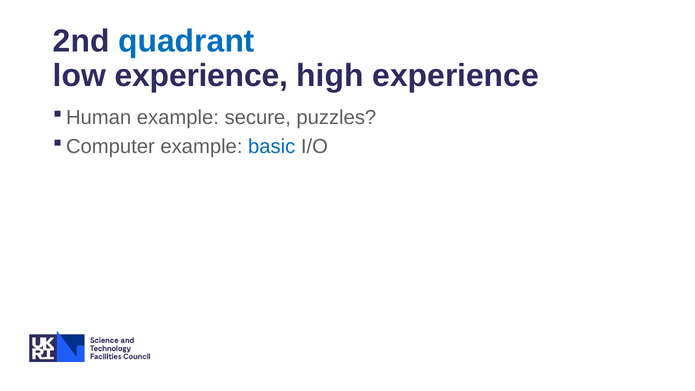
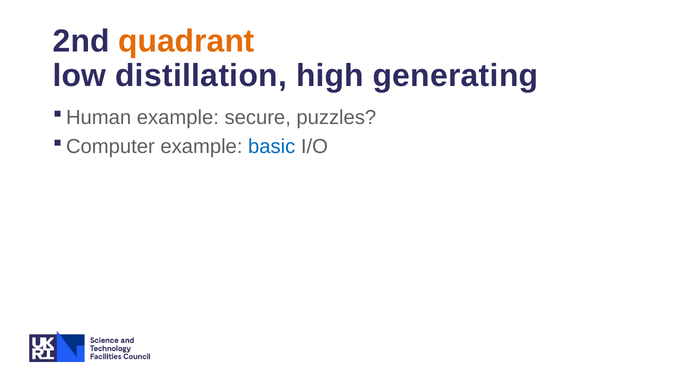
quadrant colour: blue -> orange
low experience: experience -> distillation
high experience: experience -> generating
